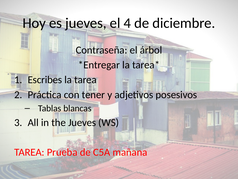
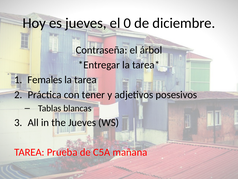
4: 4 -> 0
Escribes: Escribes -> Females
